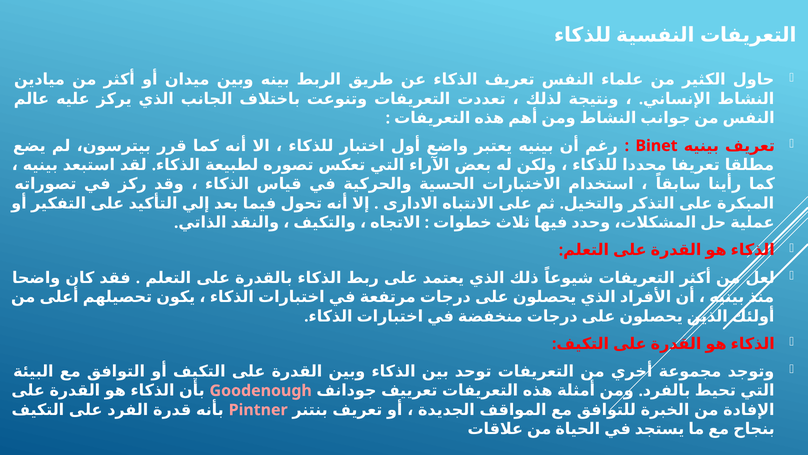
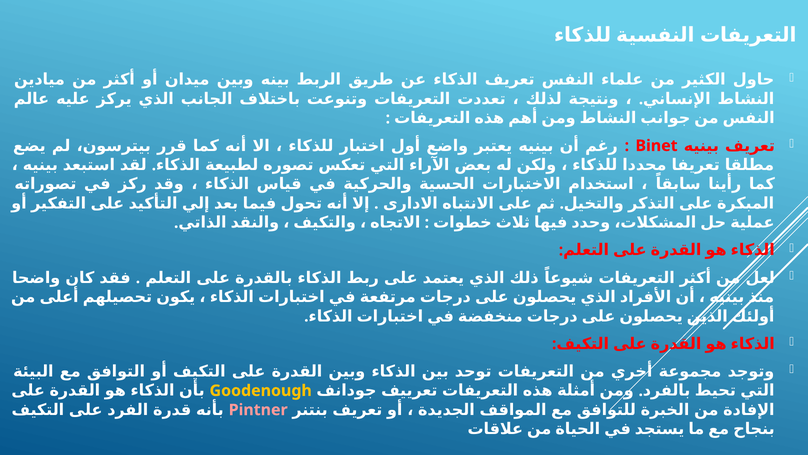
Goodenough colour: pink -> yellow
